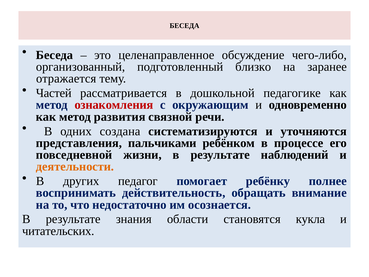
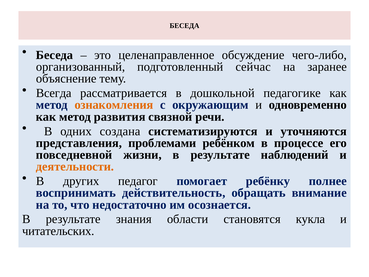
близко: близко -> сейчас
отражается: отражается -> объяснение
Частей: Частей -> Всегда
ознакомления colour: red -> orange
пальчиками: пальчиками -> проблемами
